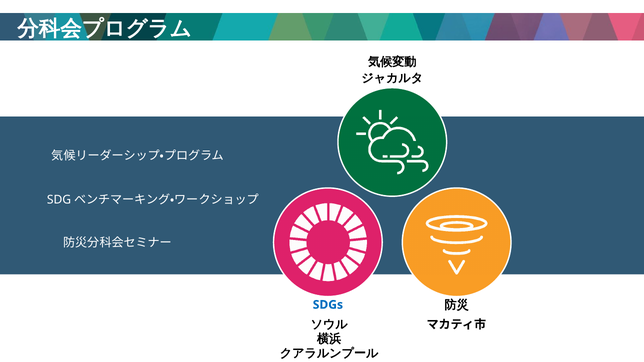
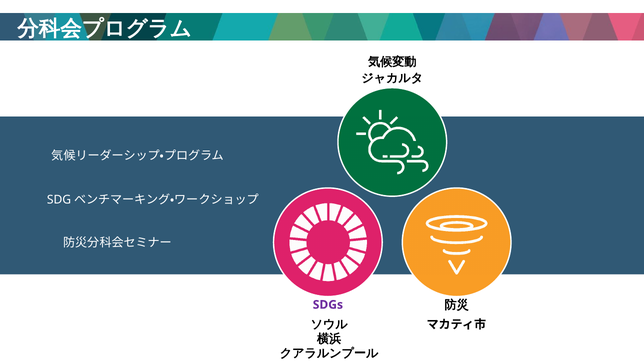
SDGs colour: blue -> purple
